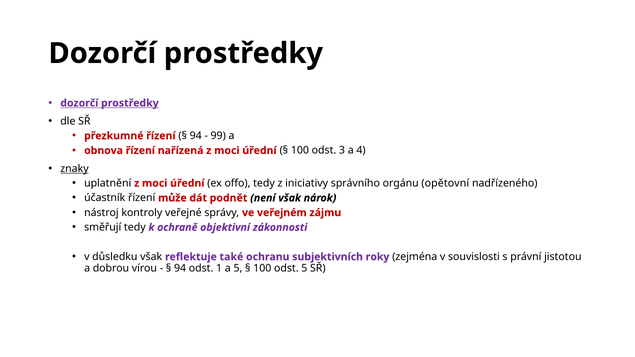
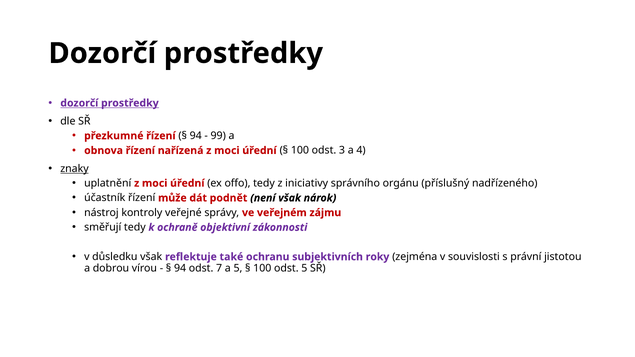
opětovní: opětovní -> příslušný
1: 1 -> 7
